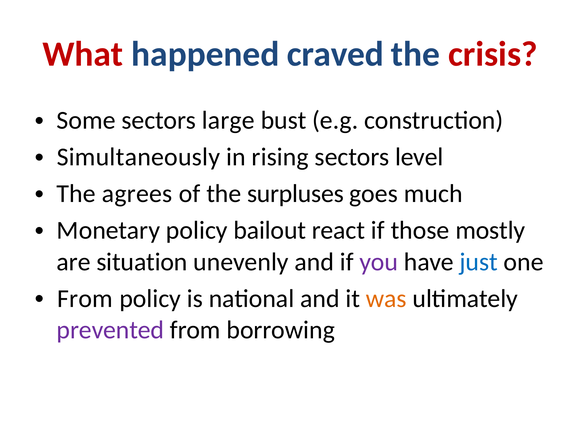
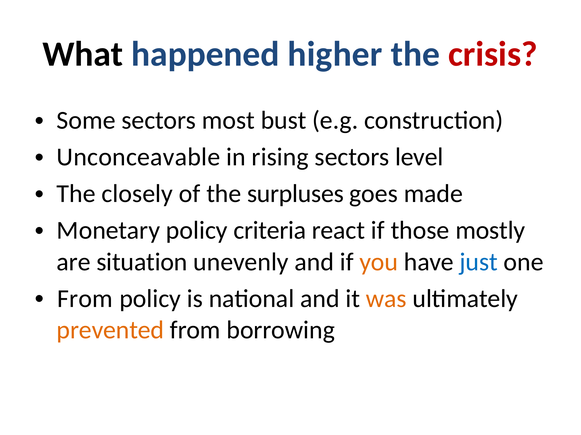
What colour: red -> black
craved: craved -> higher
large: large -> most
Simultaneously: Simultaneously -> Unconceavable
agrees: agrees -> closely
much: much -> made
bailout: bailout -> criteria
you colour: purple -> orange
prevented colour: purple -> orange
